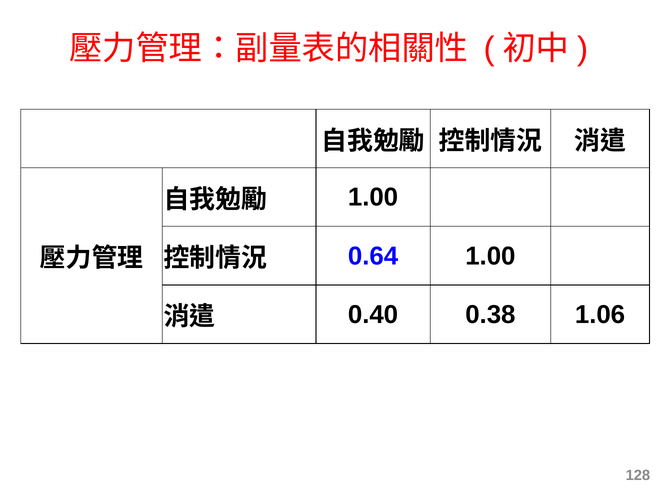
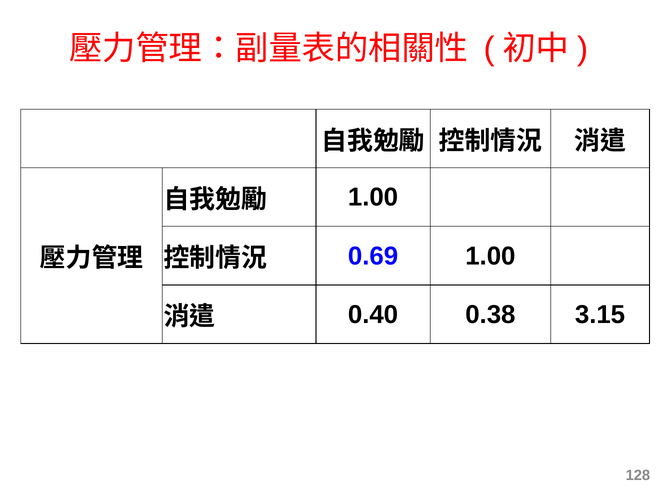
0.64: 0.64 -> 0.69
1.06: 1.06 -> 3.15
